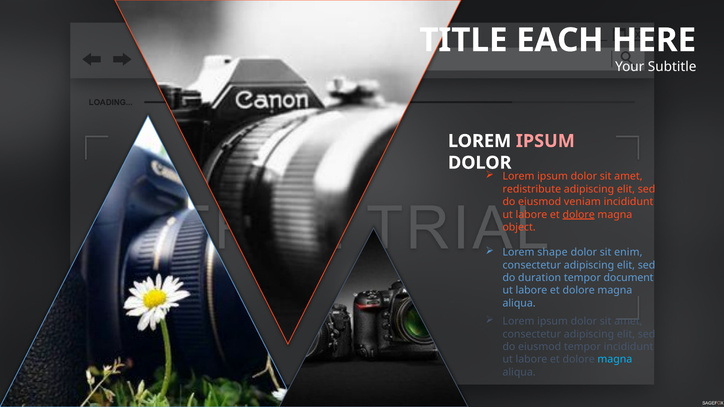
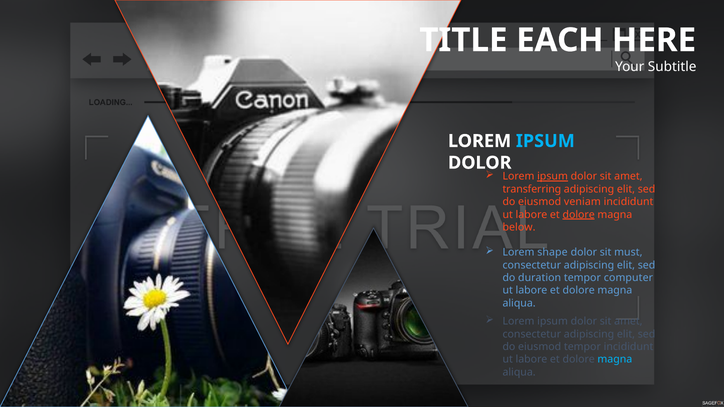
IPSUM at (545, 141) colour: pink -> light blue
ipsum at (553, 177) underline: none -> present
redistribute: redistribute -> transferring
object: object -> below
enim: enim -> must
document: document -> computer
